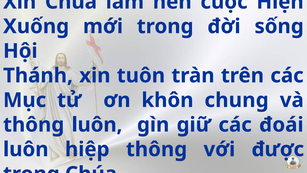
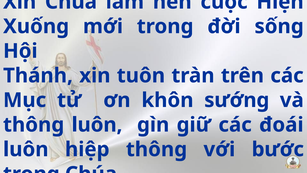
chung: chung -> sướng
được: được -> bước
